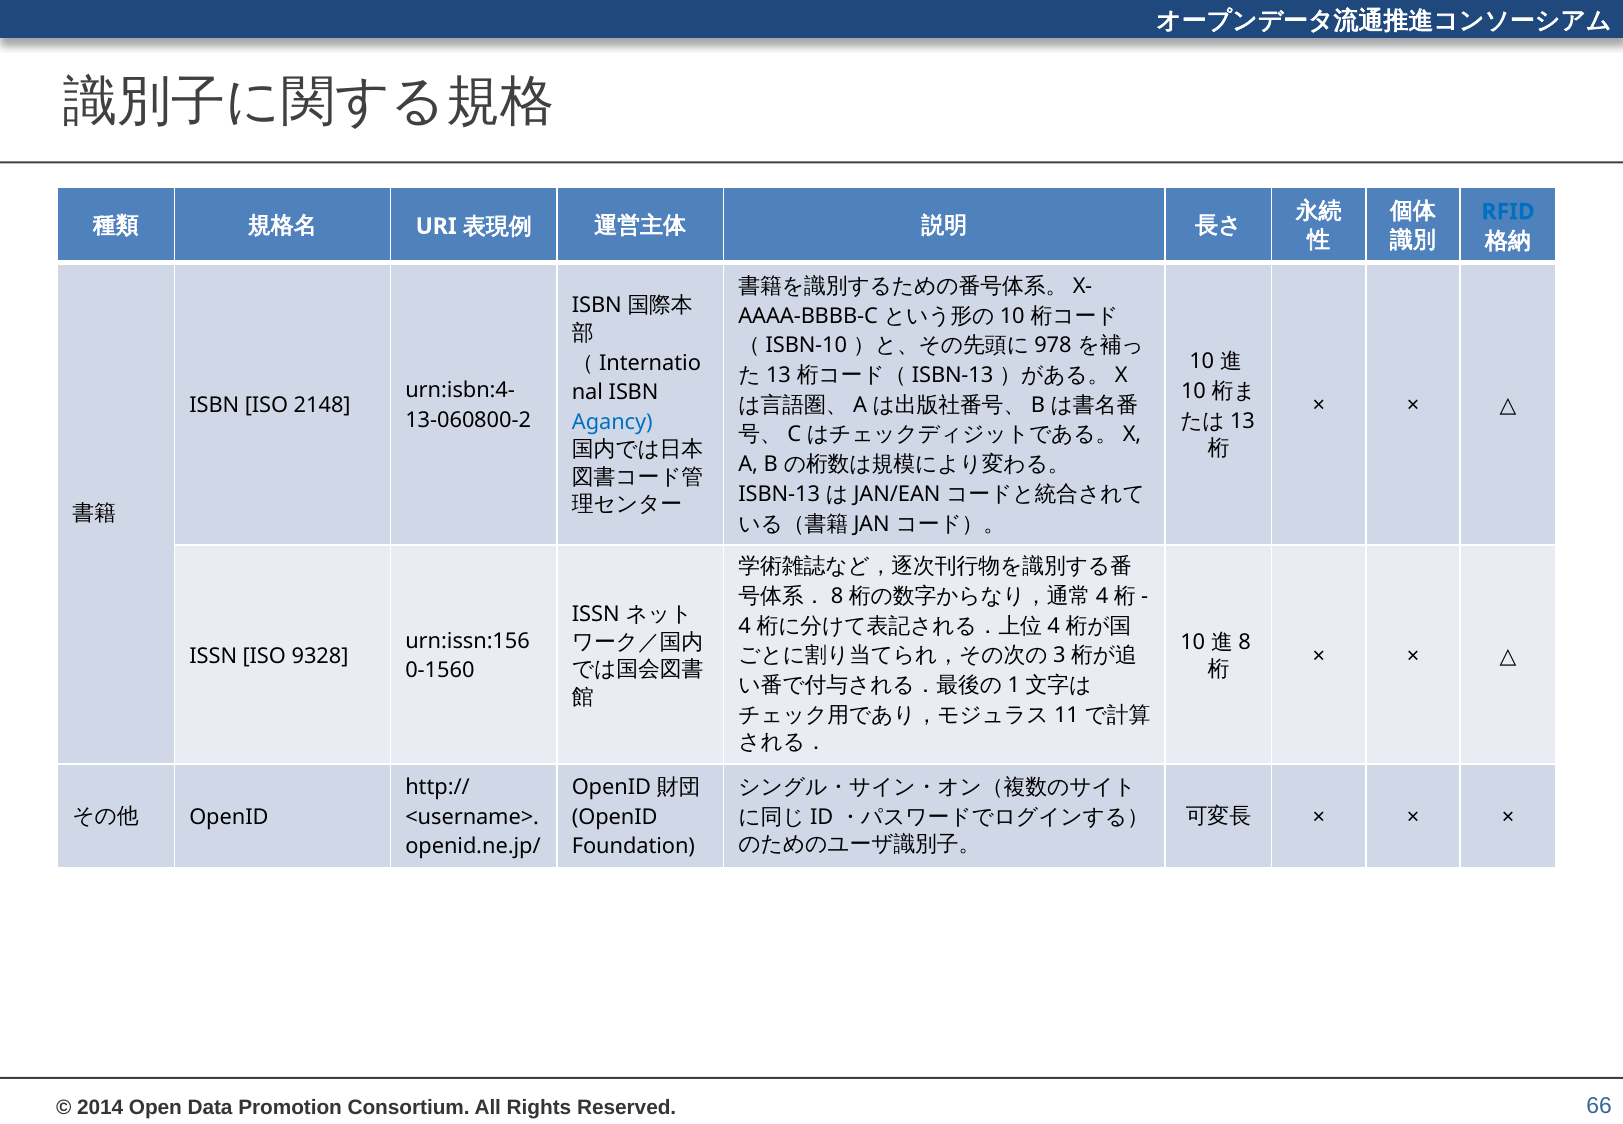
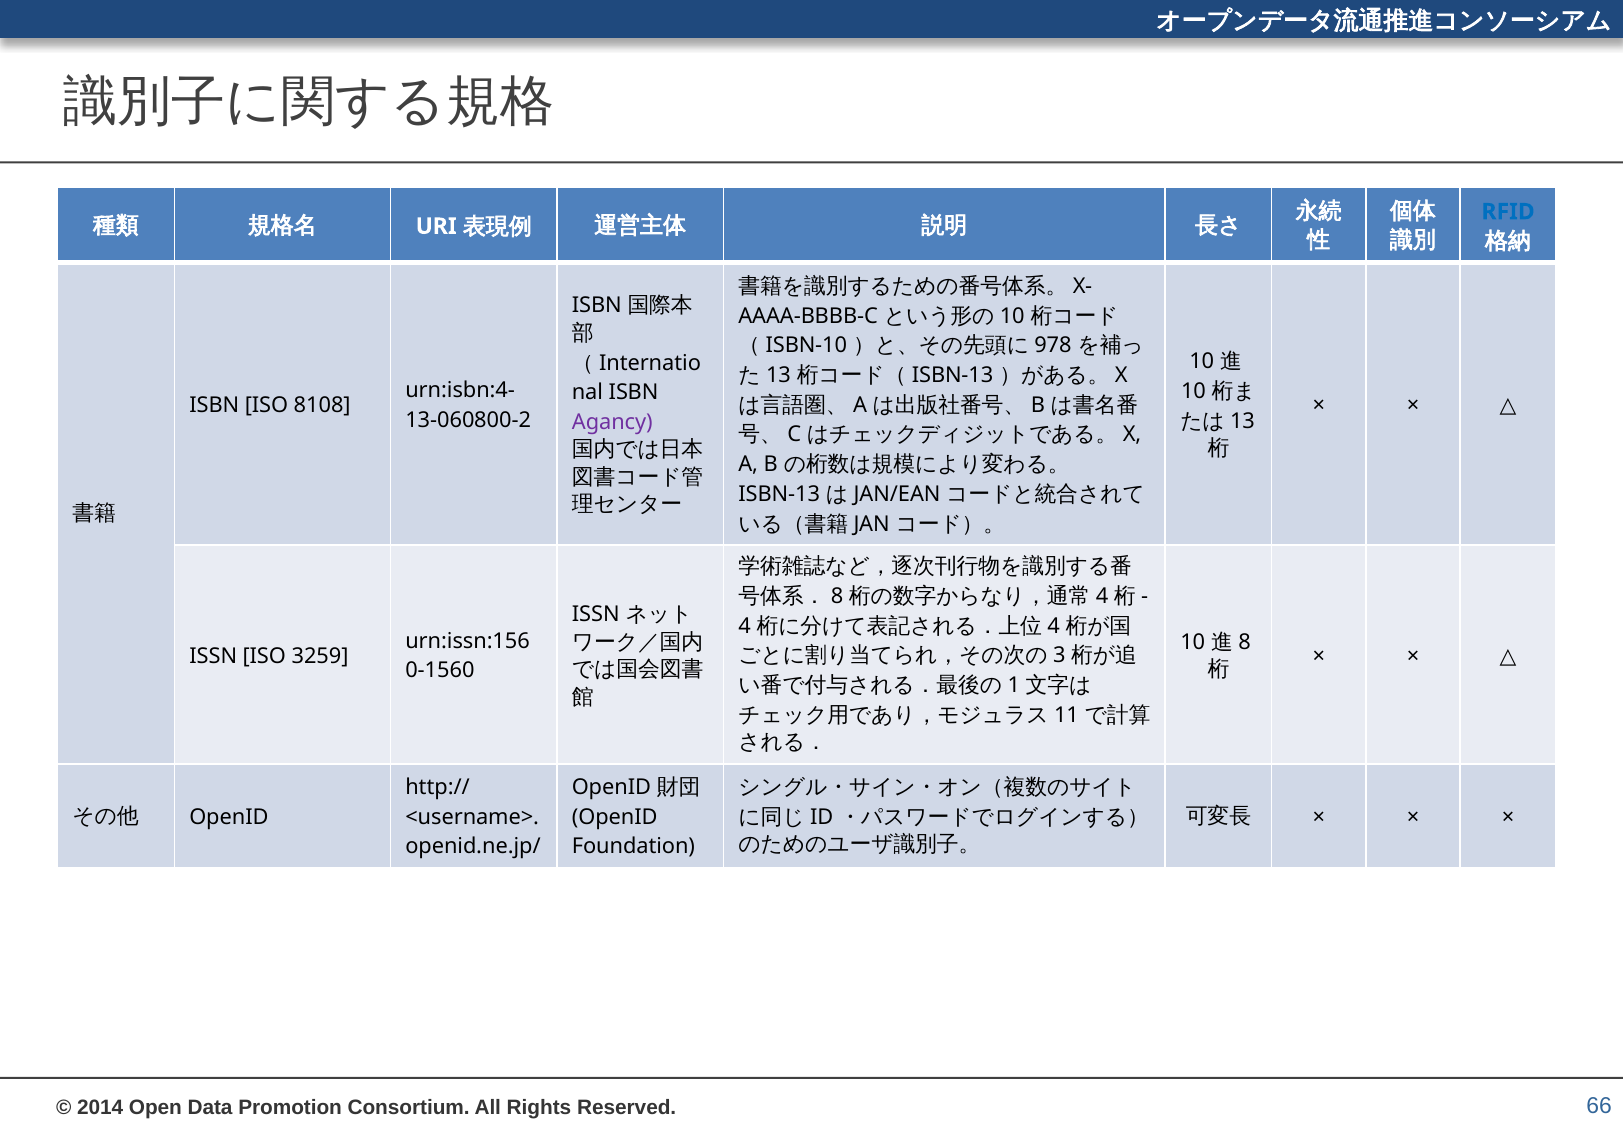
2148: 2148 -> 8108
Agancy colour: blue -> purple
9328: 9328 -> 3259
